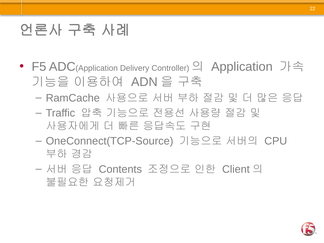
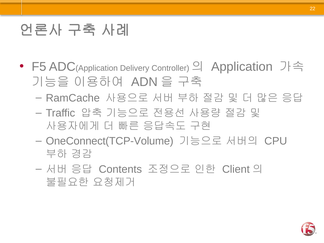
OneConnect(TCP-Source: OneConnect(TCP-Source -> OneConnect(TCP-Volume
